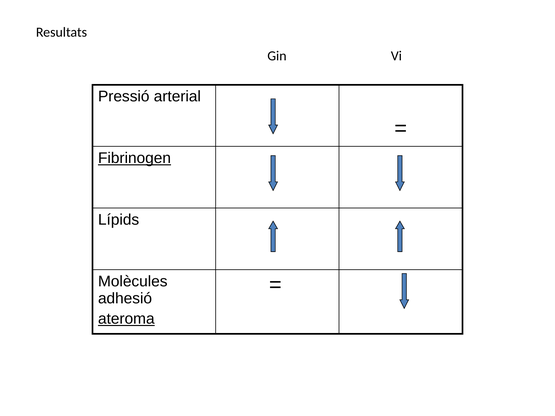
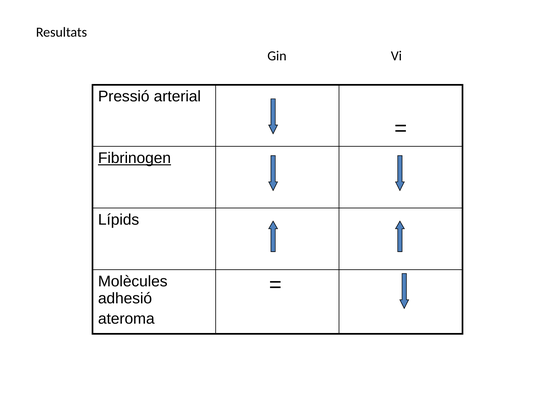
ateroma underline: present -> none
